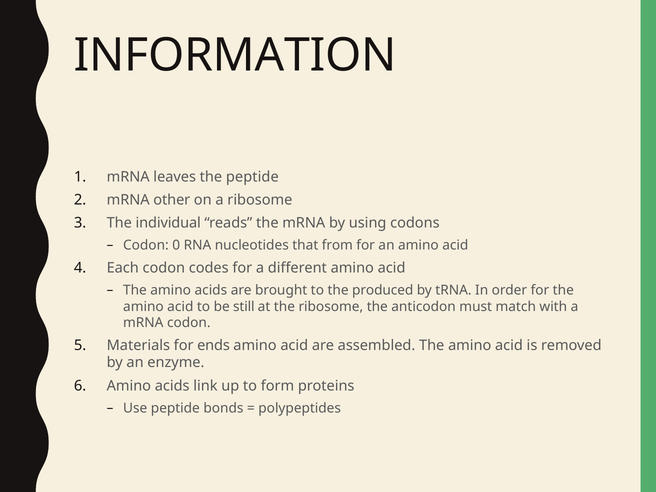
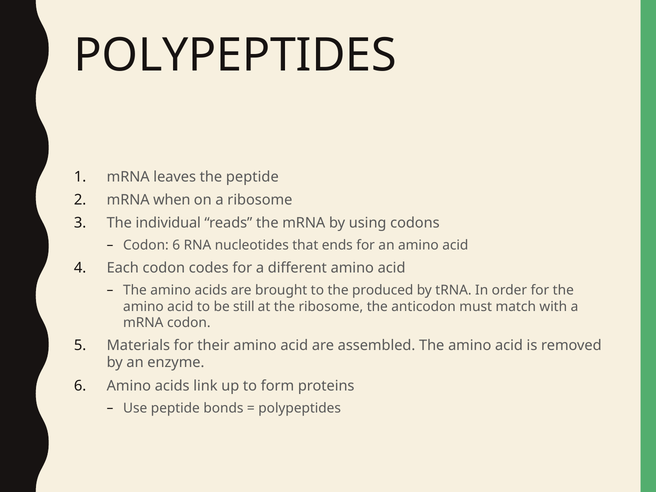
INFORMATION at (235, 56): INFORMATION -> POLYPEPTIDES
other: other -> when
Codon 0: 0 -> 6
from: from -> ends
ends: ends -> their
